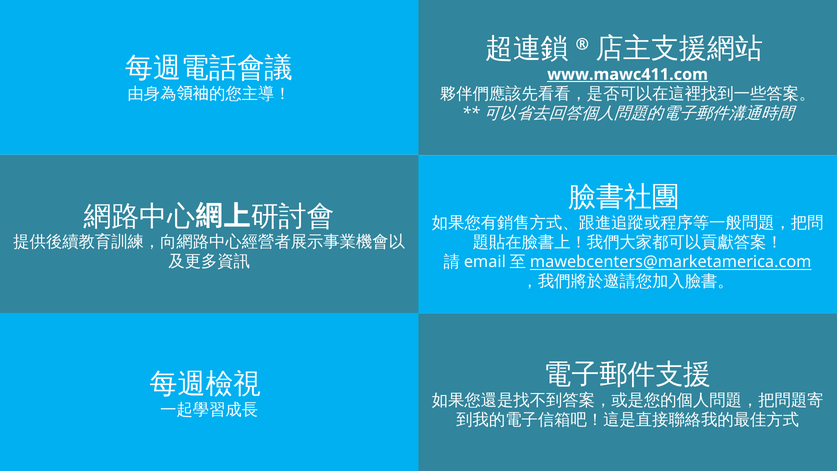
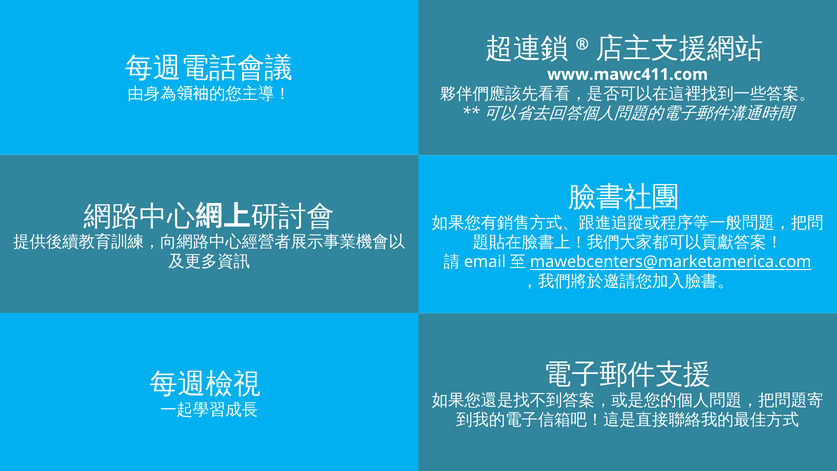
www.mawc411.com underline: present -> none
